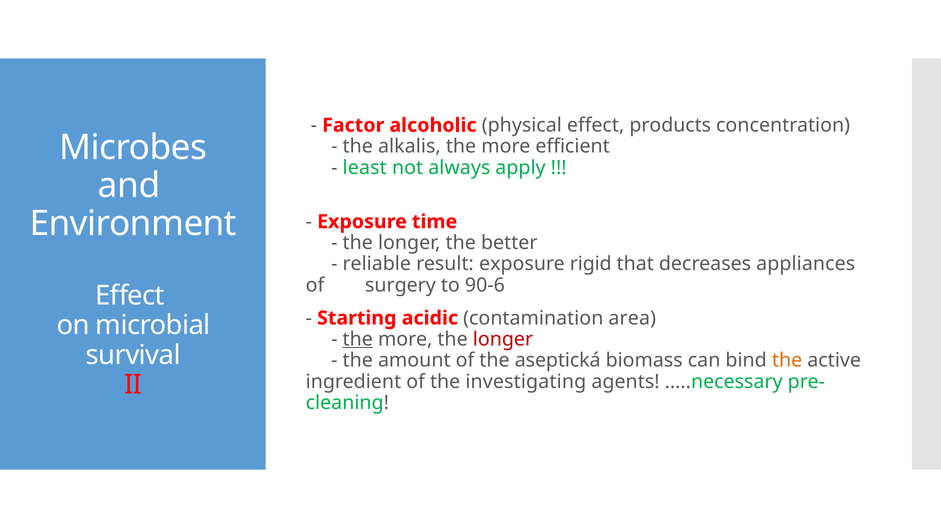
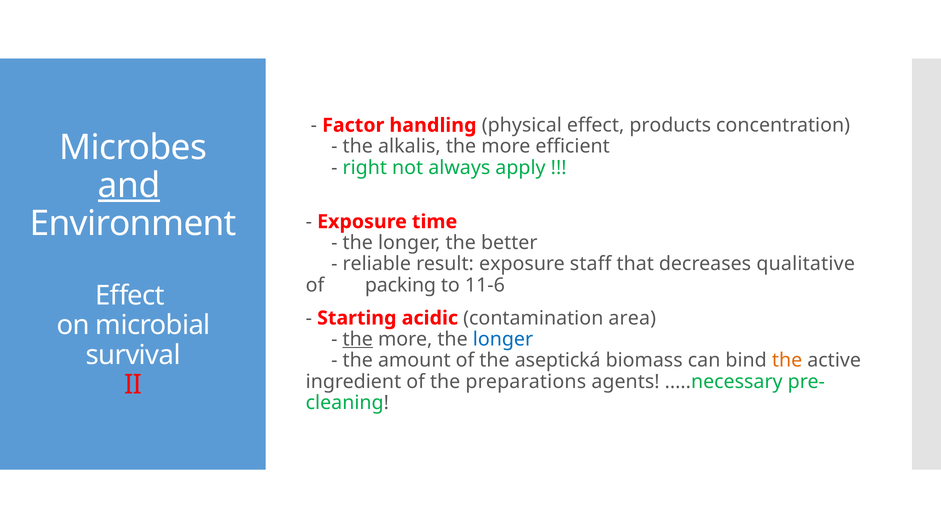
alcoholic: alcoholic -> handling
least: least -> right
and underline: none -> present
rigid: rigid -> staff
appliances: appliances -> qualitative
surgery: surgery -> packing
90-6: 90-6 -> 11-6
longer at (503, 339) colour: red -> blue
investigating: investigating -> preparations
